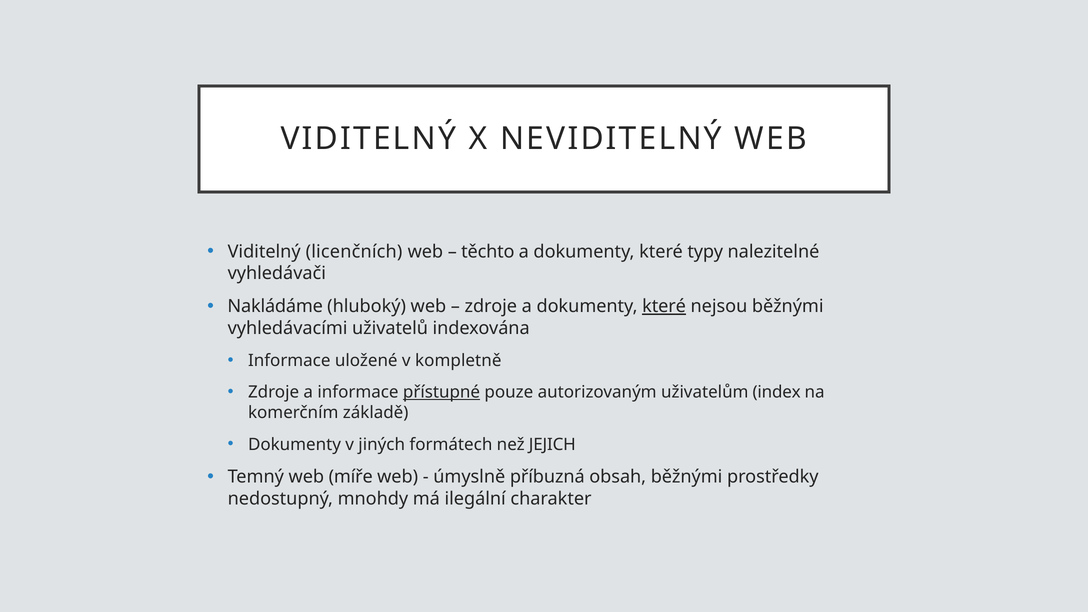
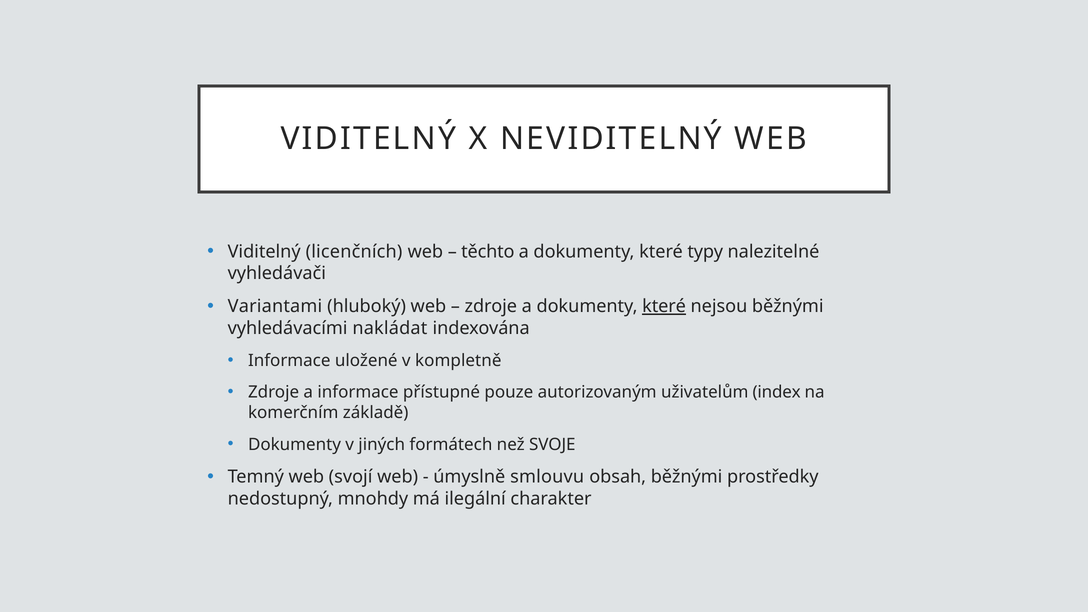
Nakládáme: Nakládáme -> Variantami
uživatelů: uživatelů -> nakládat
přístupné underline: present -> none
JEJICH: JEJICH -> SVOJE
míře: míře -> svojí
příbuzná: příbuzná -> smlouvu
